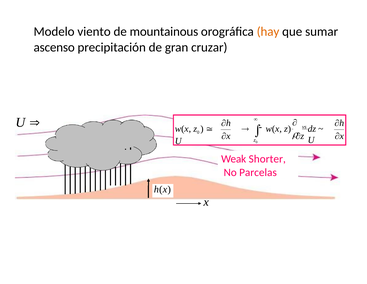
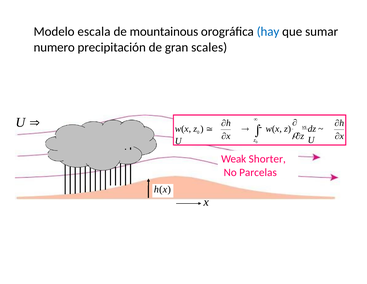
viento: viento -> escala
hay colour: orange -> blue
ascenso: ascenso -> numero
cruzar: cruzar -> scales
